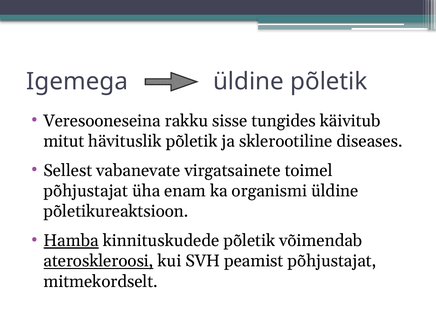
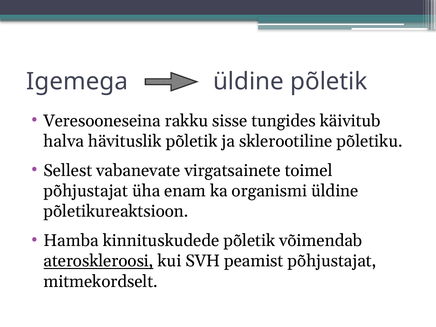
mitut: mitut -> halva
diseases: diseases -> põletiku
Hamba underline: present -> none
